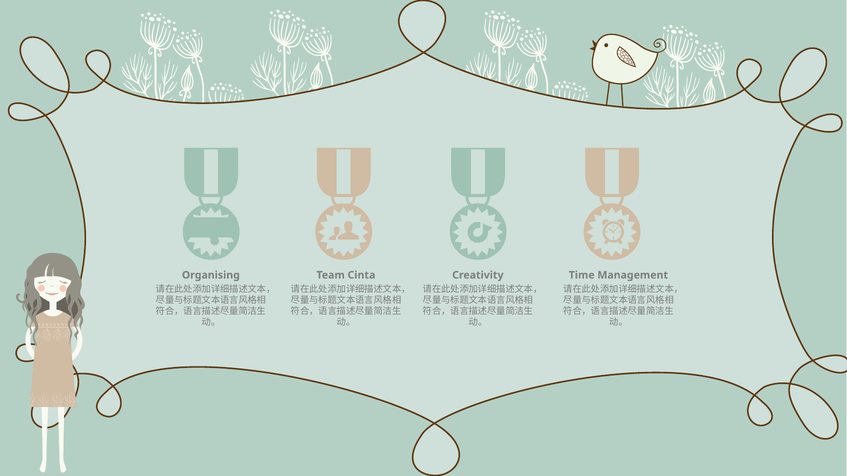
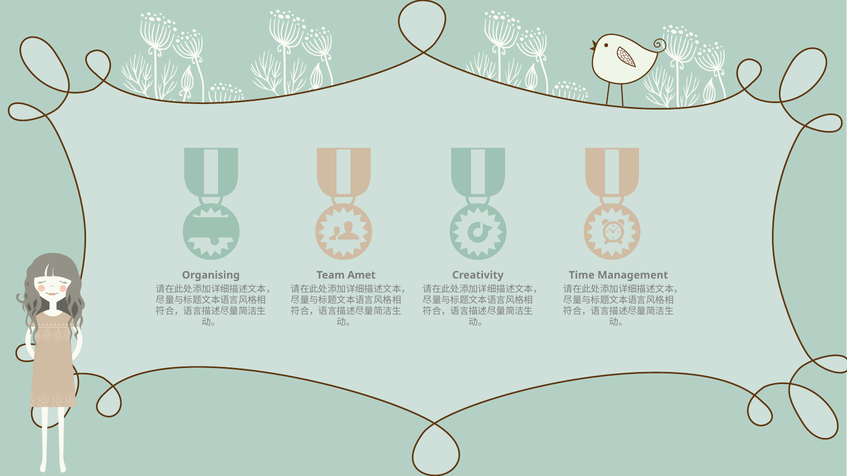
Cinta: Cinta -> Amet
